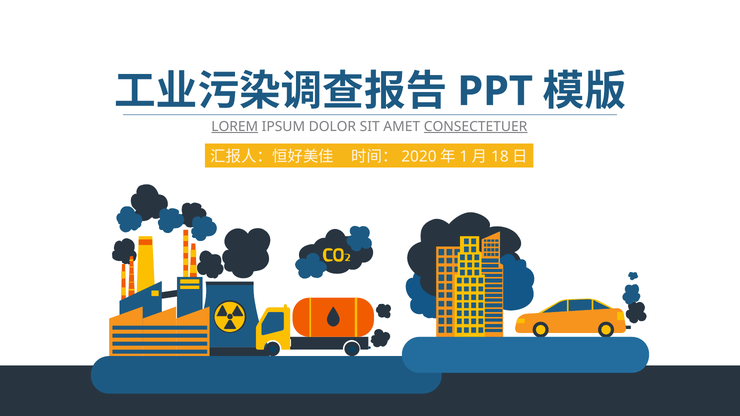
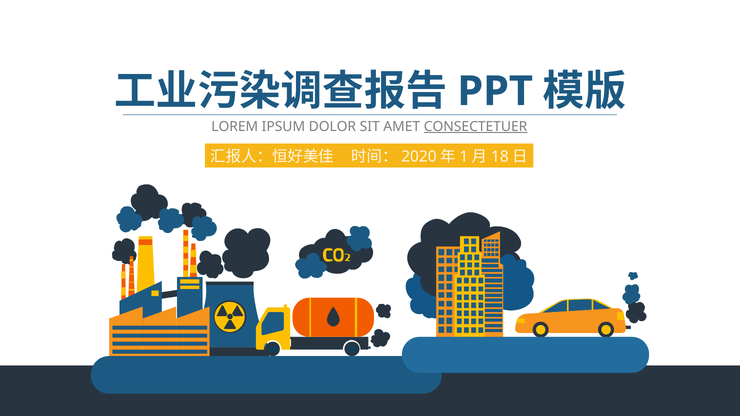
LOREM underline: present -> none
